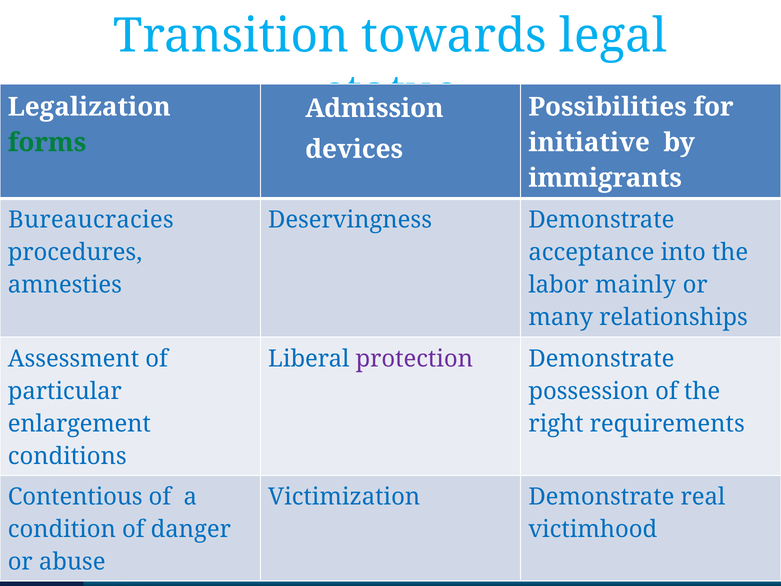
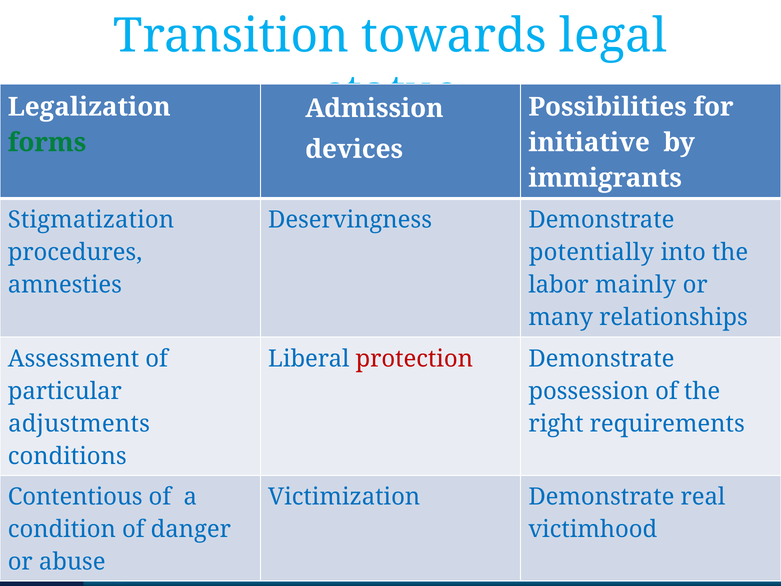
Bureaucracies: Bureaucracies -> Stigmatization
acceptance: acceptance -> potentially
protection colour: purple -> red
enlargement: enlargement -> adjustments
